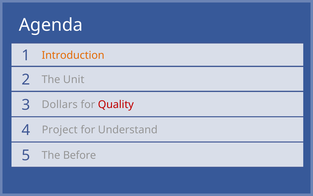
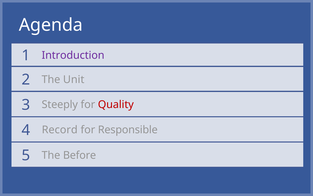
Introduction colour: orange -> purple
Dollars: Dollars -> Steeply
Project: Project -> Record
Understand: Understand -> Responsible
